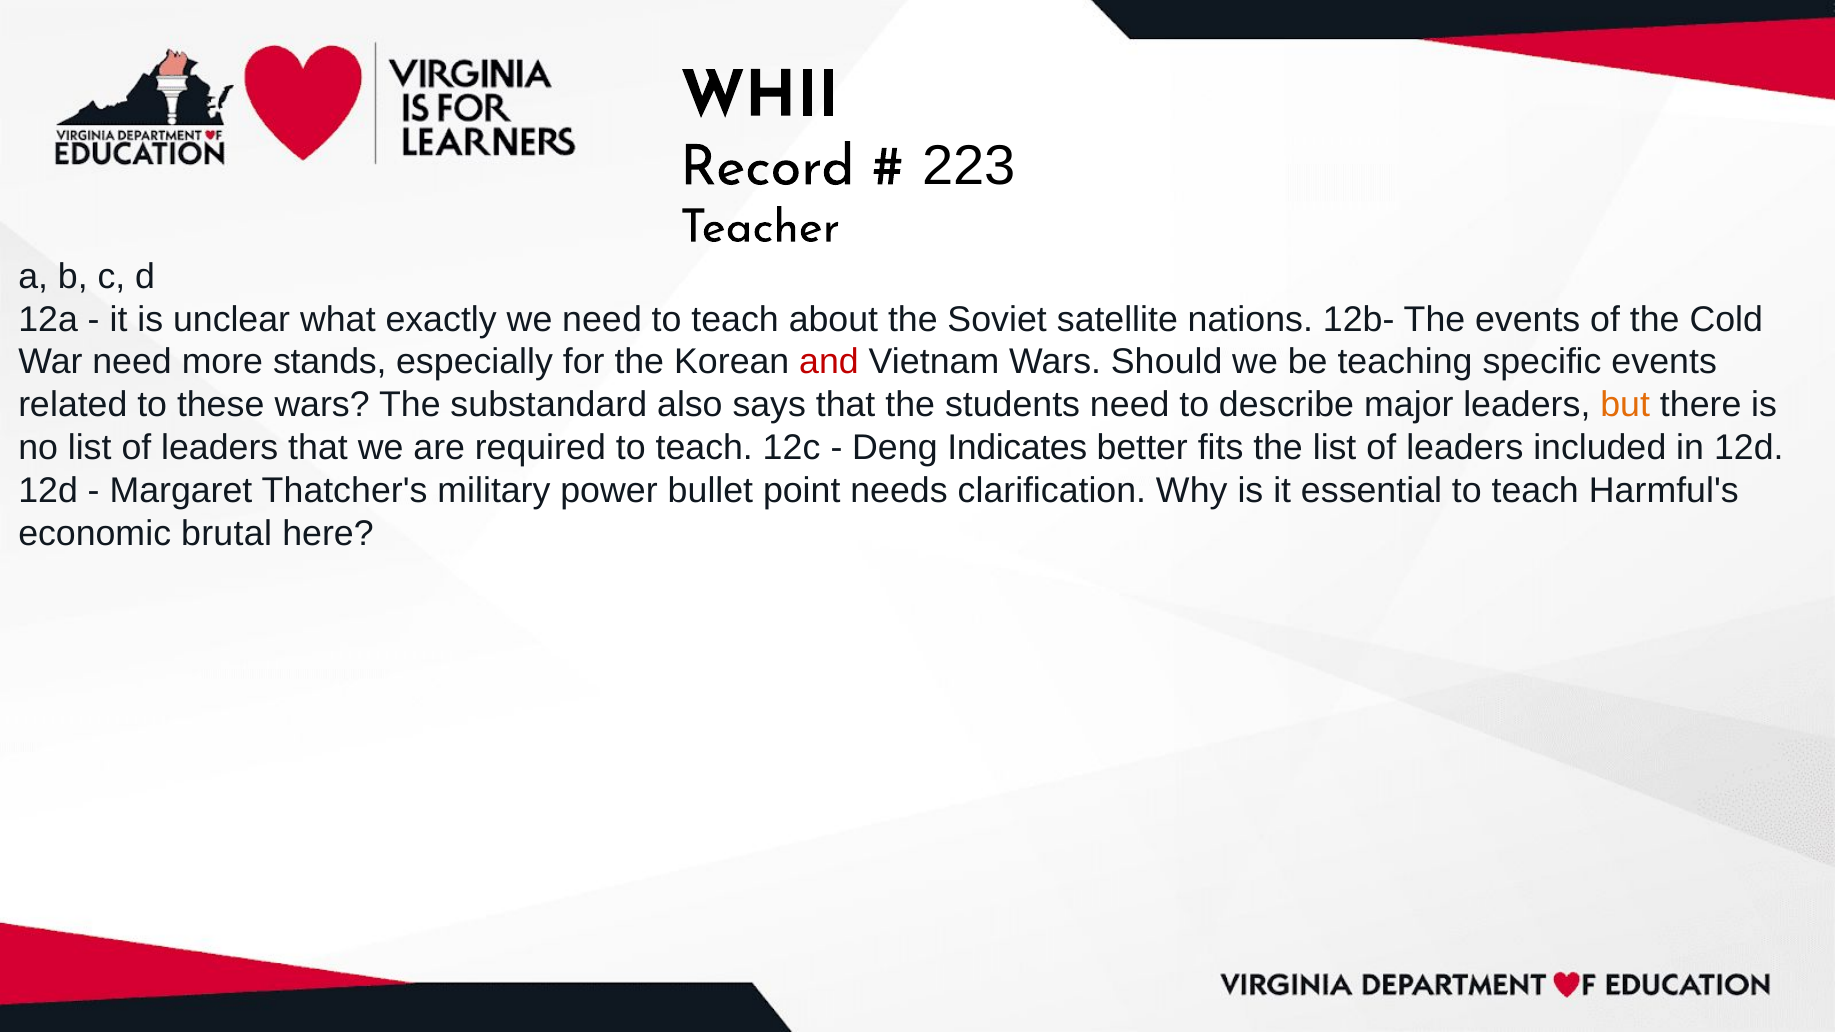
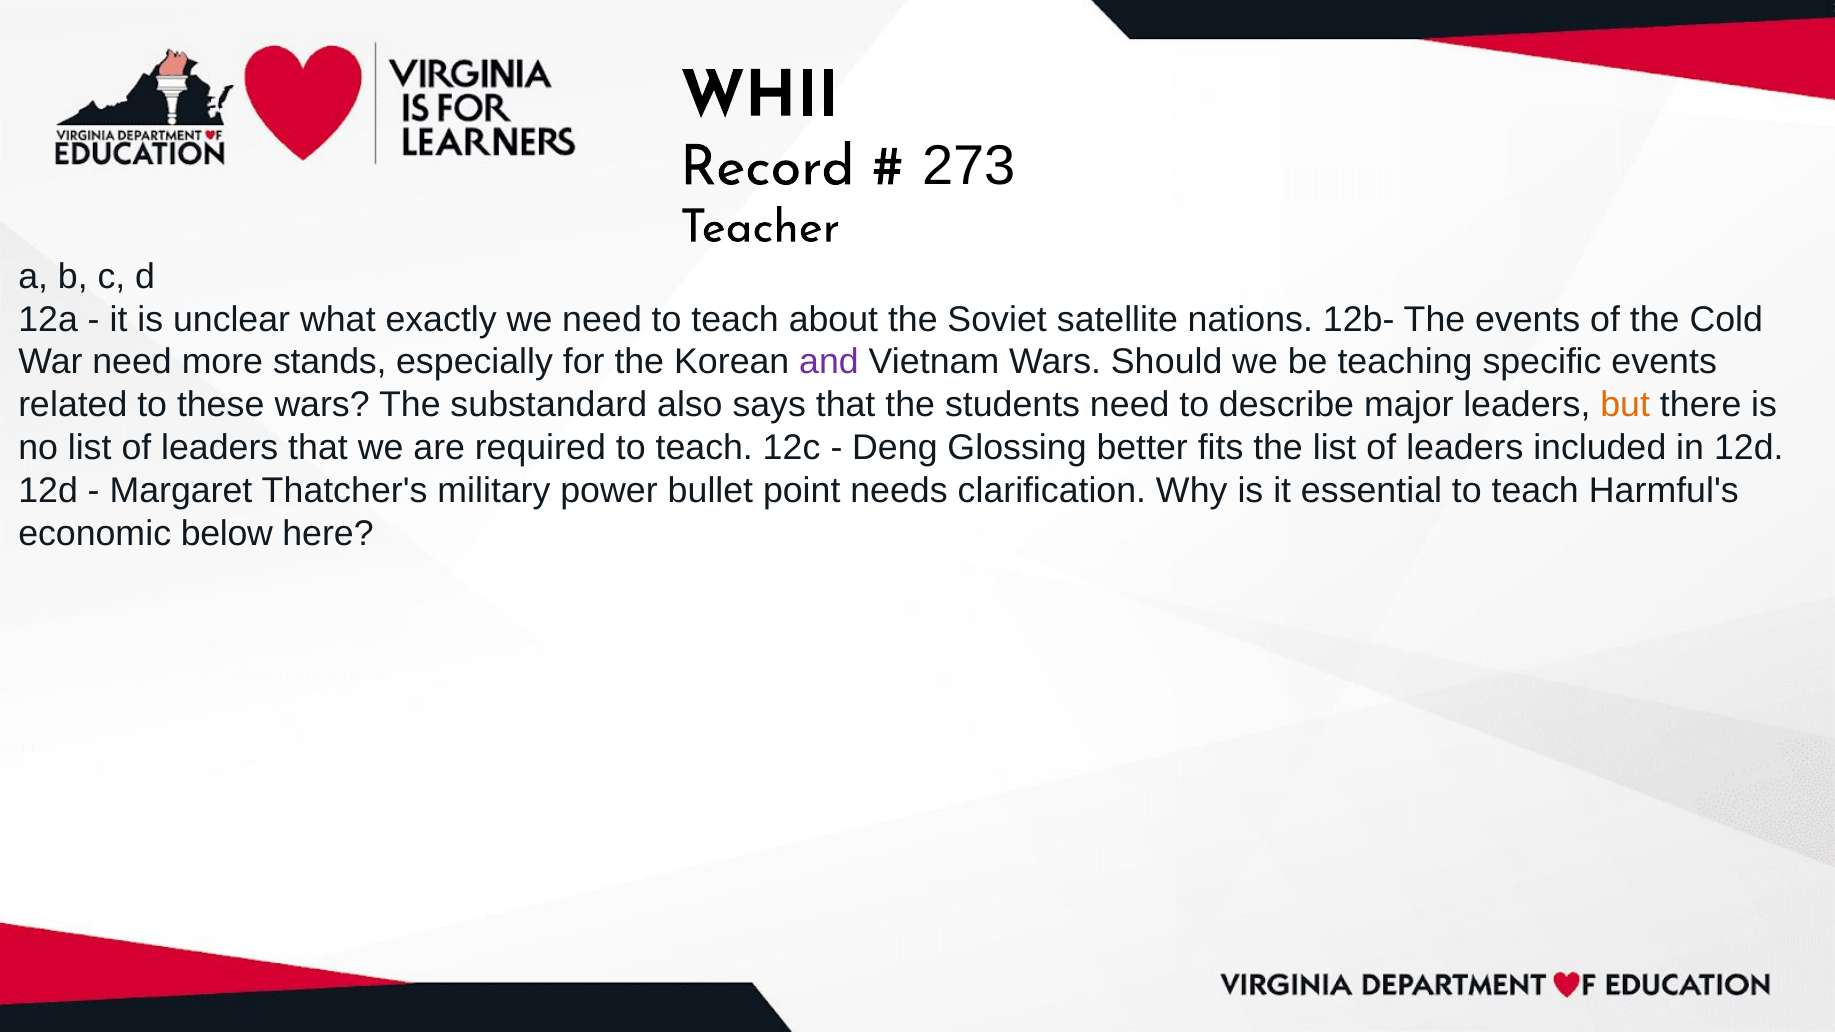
223: 223 -> 273
and colour: red -> purple
Indicates: Indicates -> Glossing
brutal: brutal -> below
